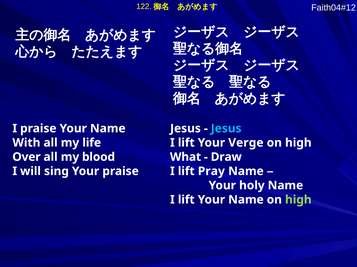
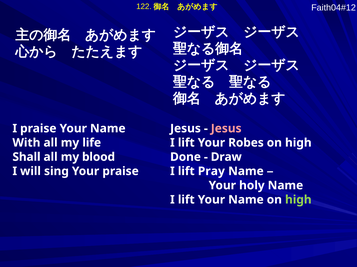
Jesus at (226, 129) colour: light blue -> pink
Verge: Verge -> Robes
Over: Over -> Shall
What: What -> Done
